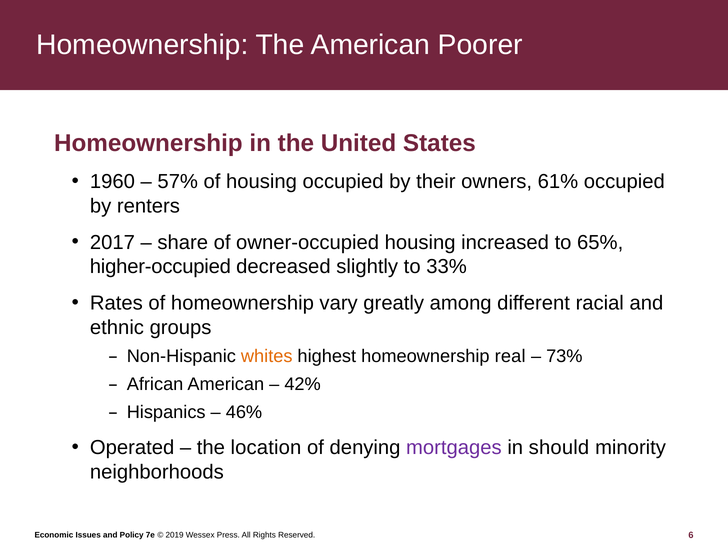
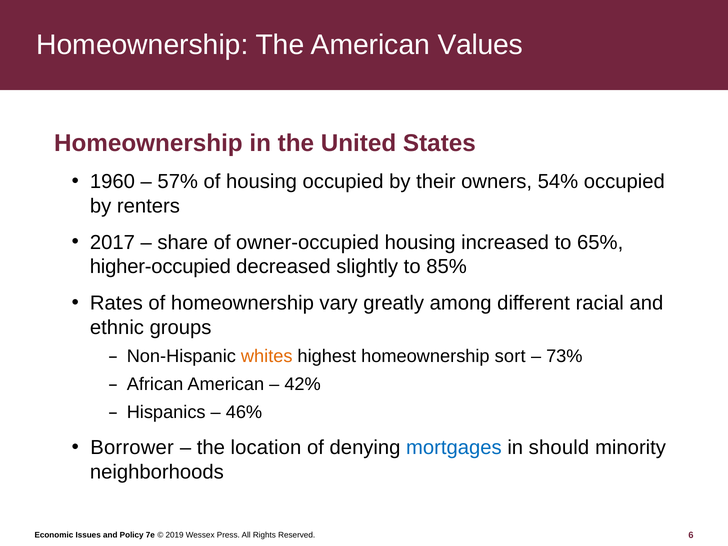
Poorer: Poorer -> Values
61%: 61% -> 54%
33%: 33% -> 85%
real: real -> sort
Operated: Operated -> Borrower
mortgages colour: purple -> blue
